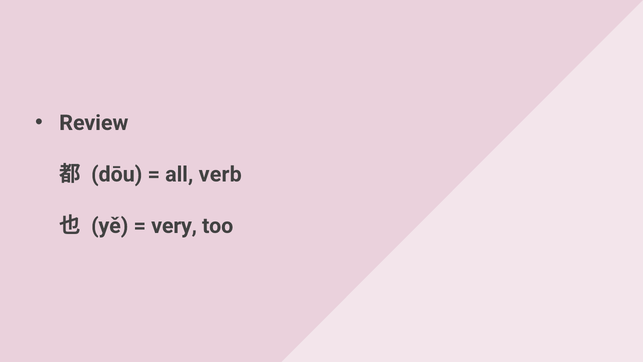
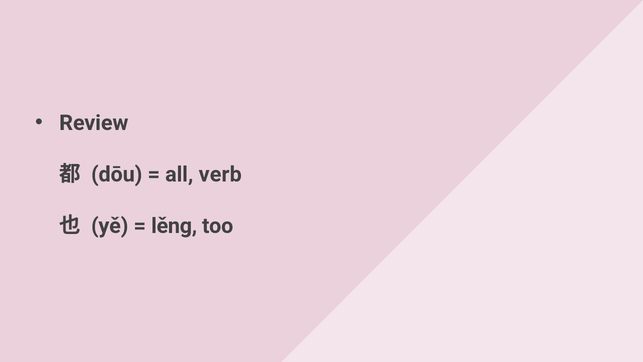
very: very -> lěng
